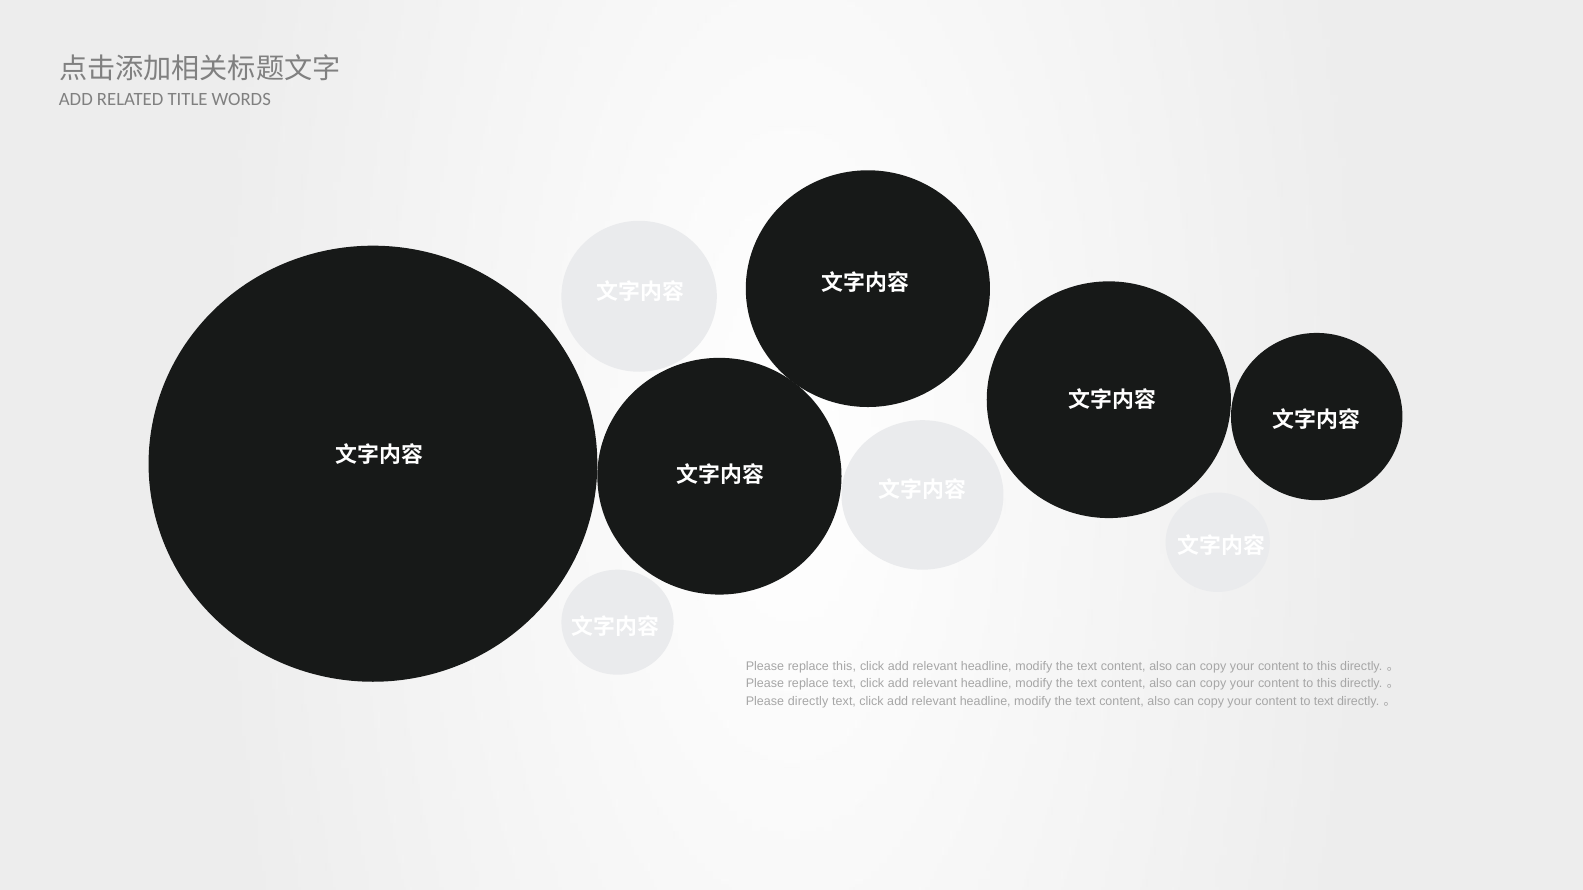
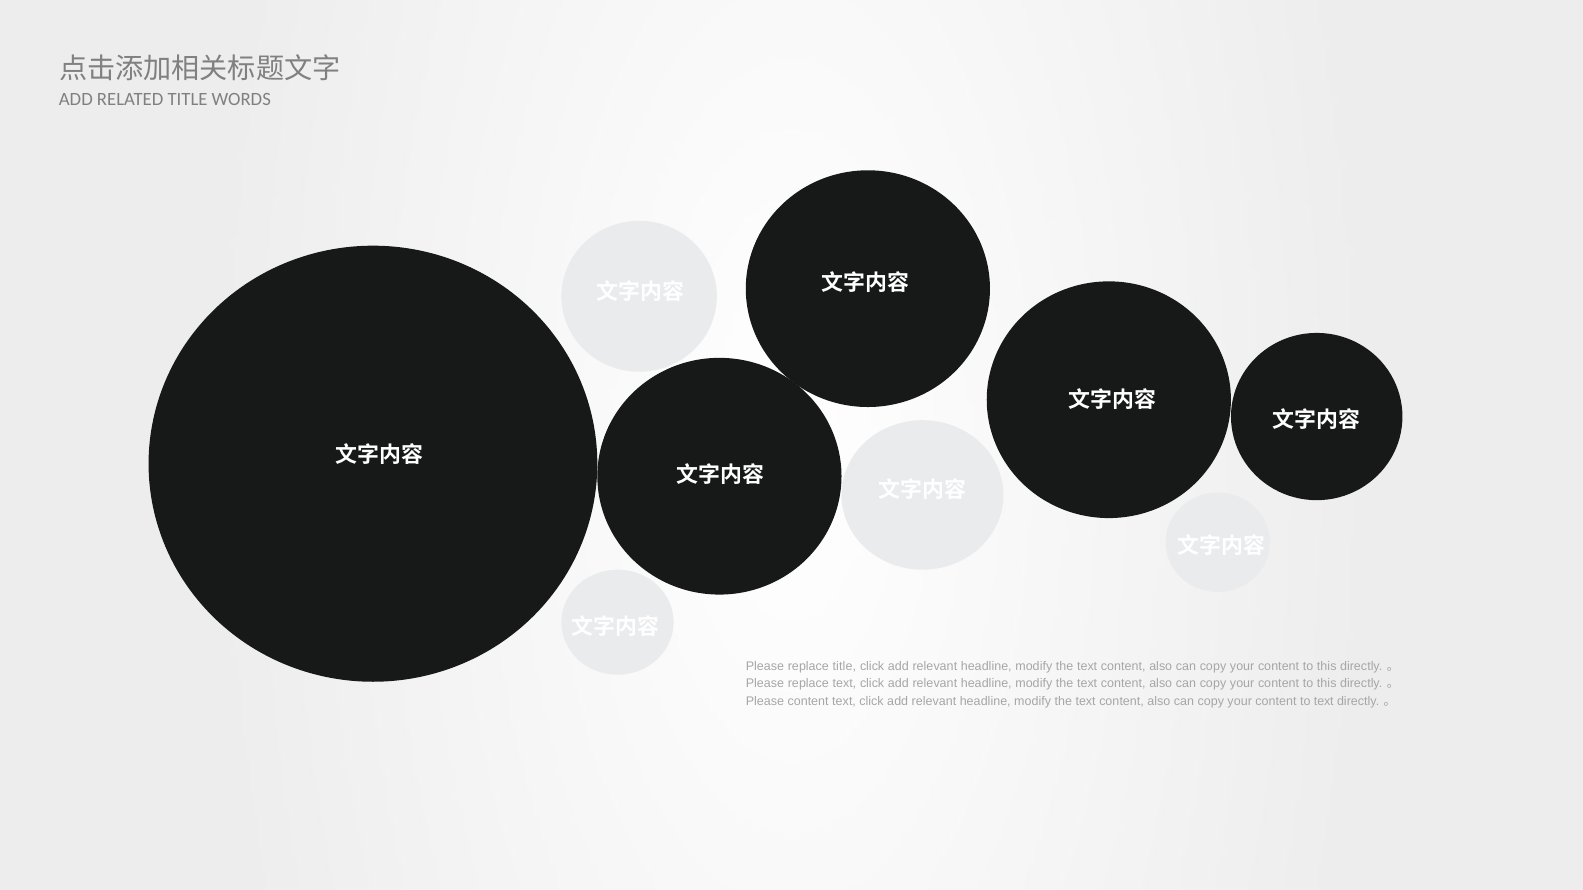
replace this: this -> title
Please directly: directly -> content
